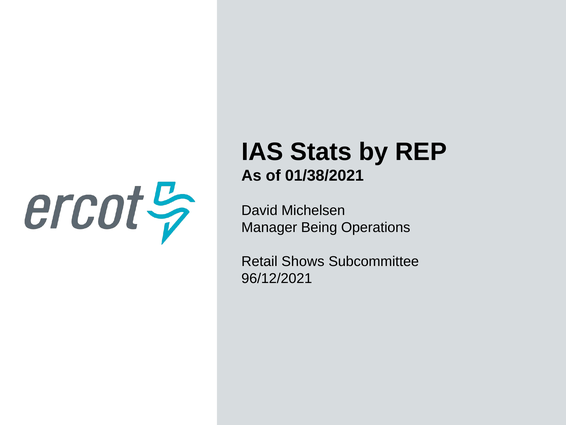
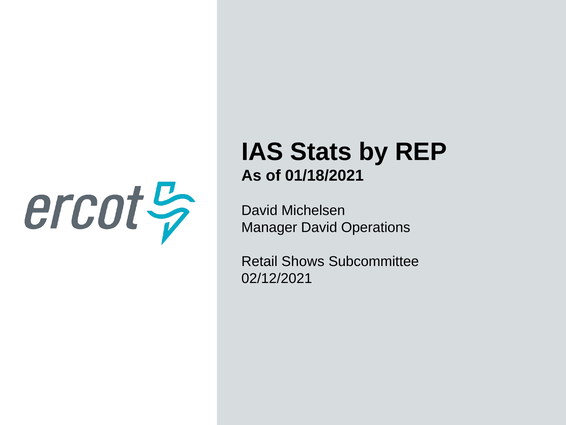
01/38/2021: 01/38/2021 -> 01/18/2021
Manager Being: Being -> David
96/12/2021: 96/12/2021 -> 02/12/2021
